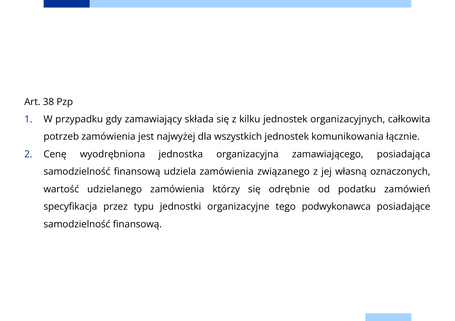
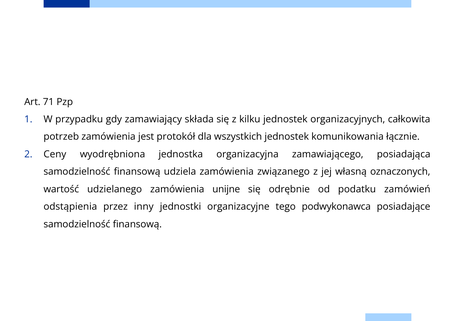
38: 38 -> 71
najwyżej: najwyżej -> protokół
Cenę: Cenę -> Ceny
którzy: którzy -> unijne
specyfikacja: specyfikacja -> odstąpienia
typu: typu -> inny
